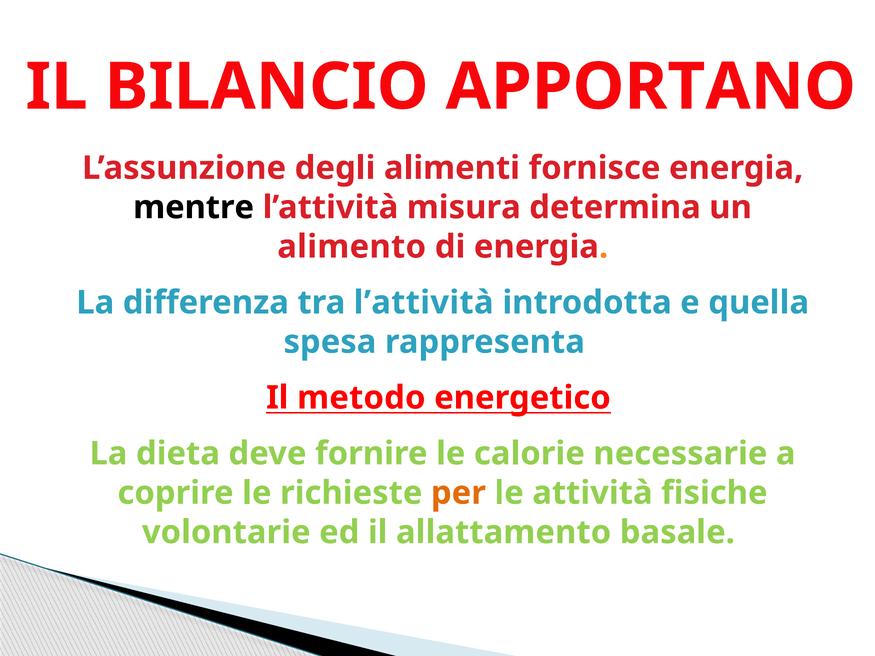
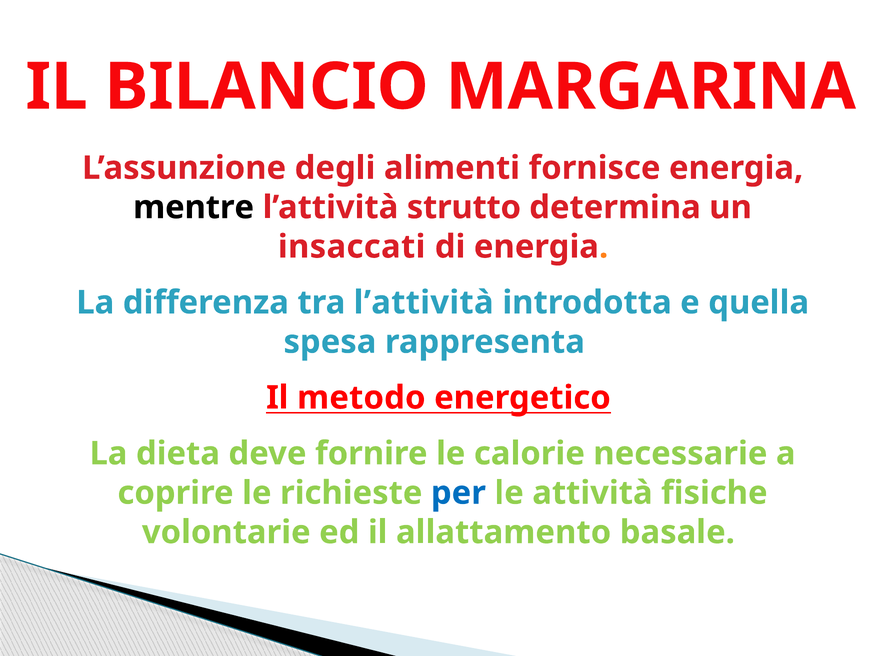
APPORTANO: APPORTANO -> MARGARINA
misura: misura -> strutto
alimento: alimento -> insaccati
per colour: orange -> blue
